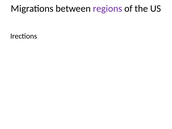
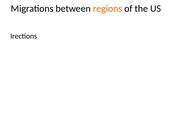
regions colour: purple -> orange
